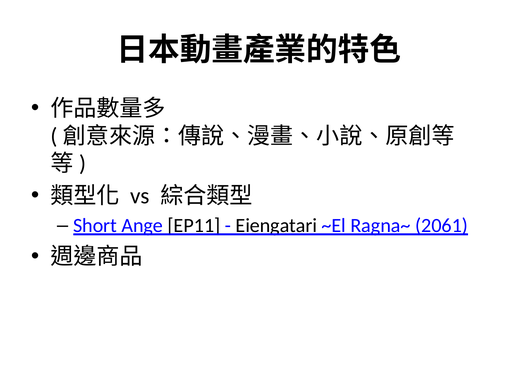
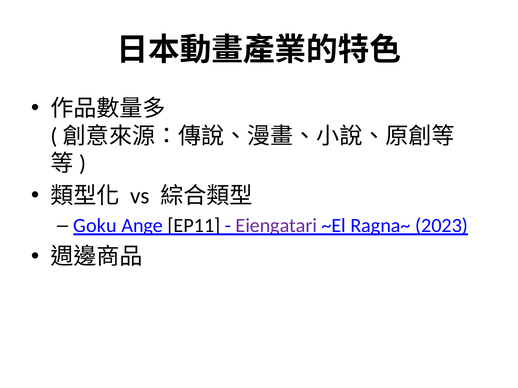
Short: Short -> Goku
Eiengatari colour: black -> purple
2061: 2061 -> 2023
